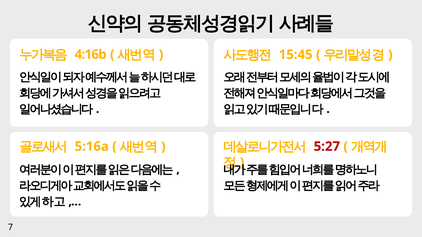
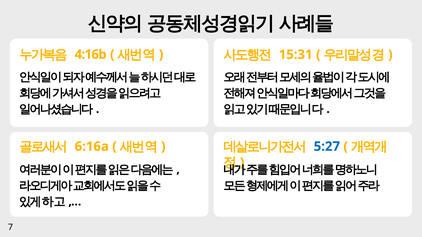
15:45: 15:45 -> 15:31
5:16a: 5:16a -> 6:16a
5:27 colour: red -> blue
